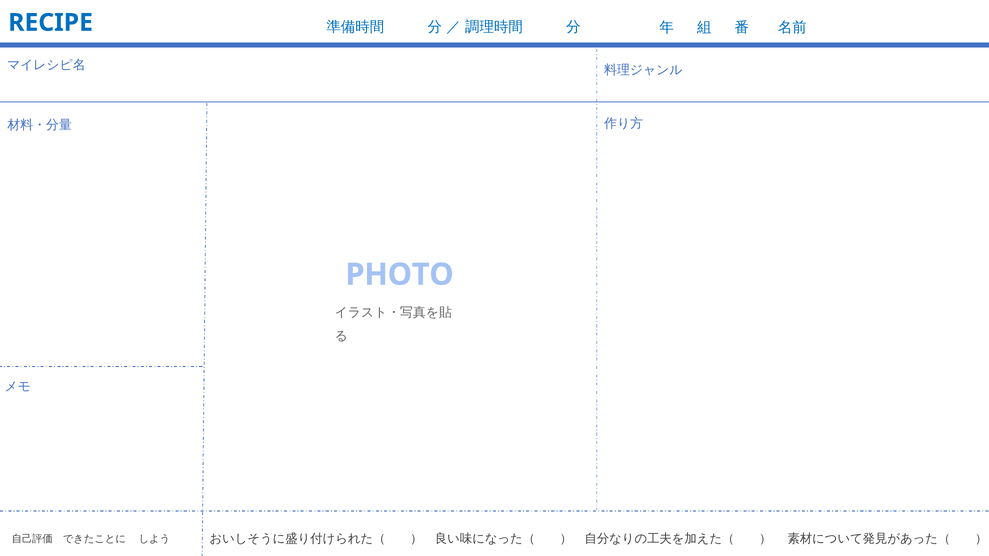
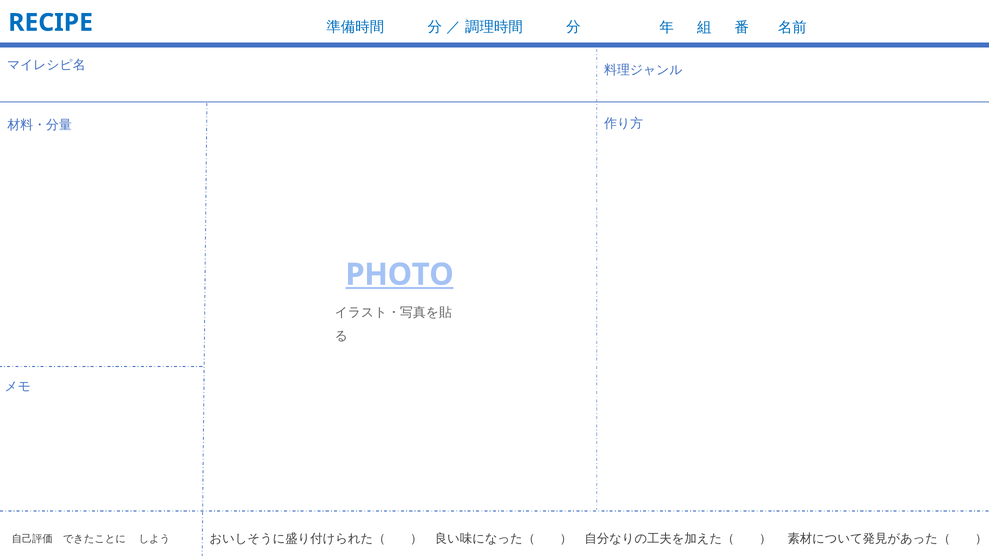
PHOTO underline: none -> present
